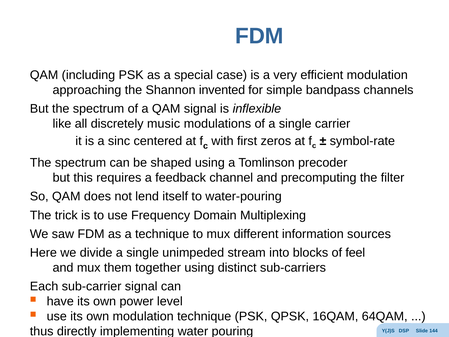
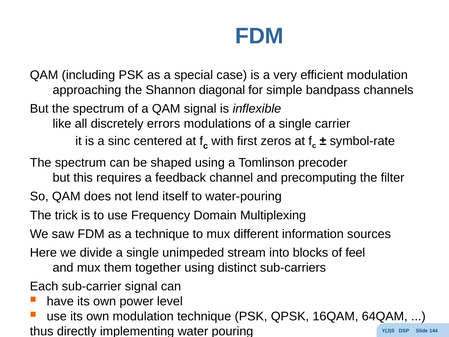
invented: invented -> diagonal
music: music -> errors
